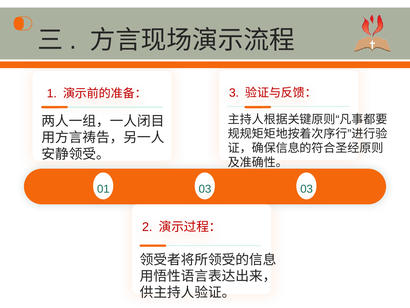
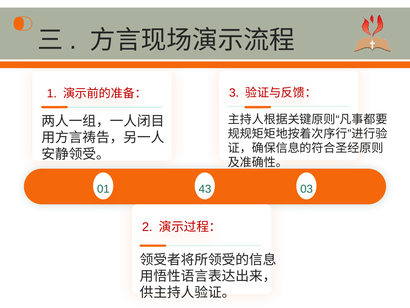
01 03: 03 -> 43
